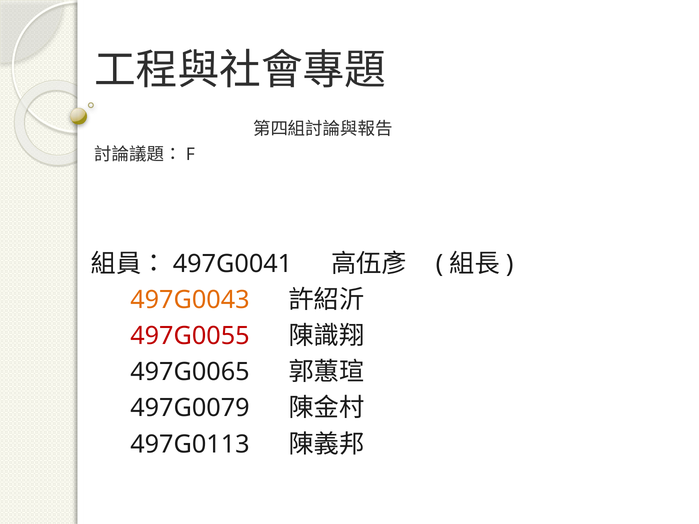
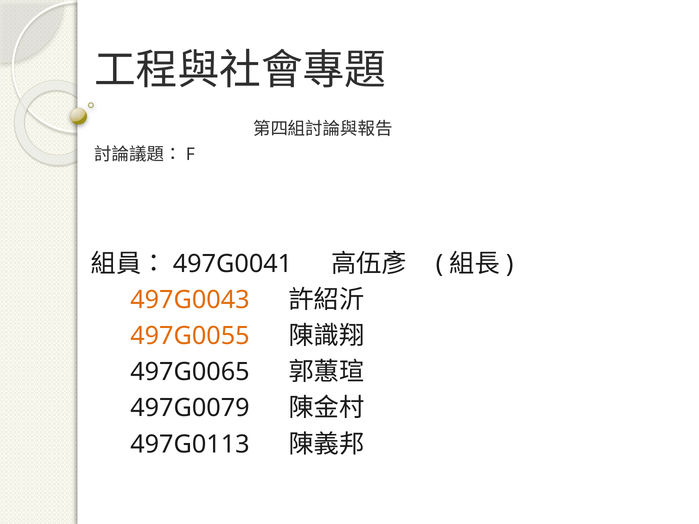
497G0055 colour: red -> orange
